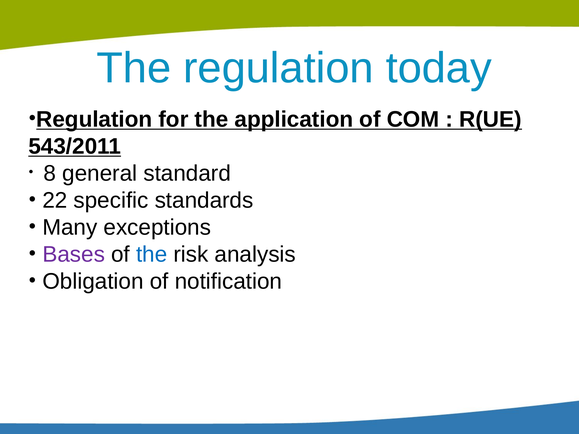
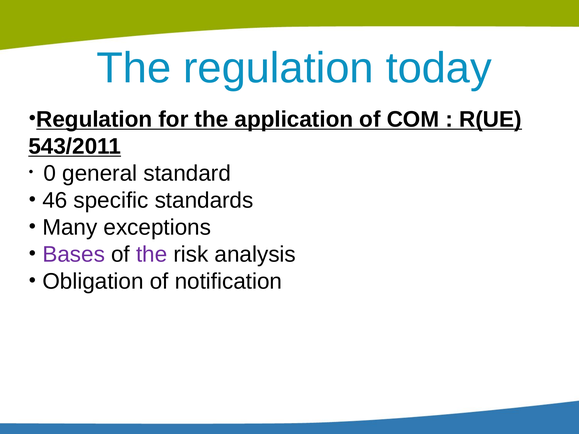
8: 8 -> 0
22: 22 -> 46
the at (152, 255) colour: blue -> purple
